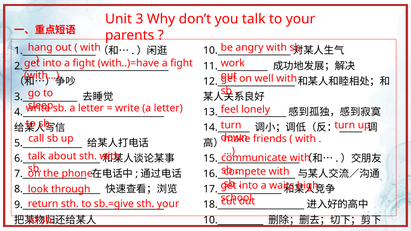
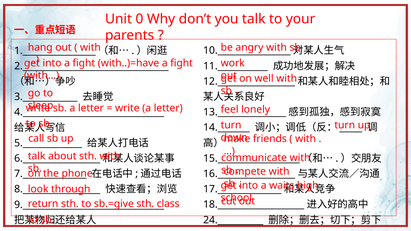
3: 3 -> 0
your at (168, 204): your -> class
10.__________: 10.__________ -> 24.__________
